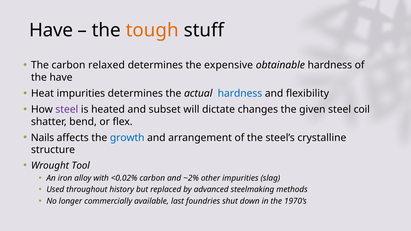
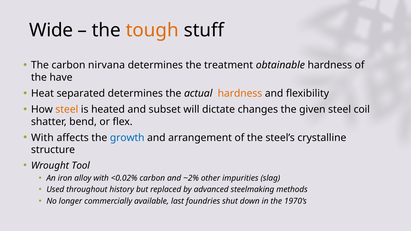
Have at (51, 30): Have -> Wide
relaxed: relaxed -> nirvana
expensive: expensive -> treatment
Heat impurities: impurities -> separated
hardness at (240, 94) colour: blue -> orange
steel at (67, 110) colour: purple -> orange
Nails at (43, 138): Nails -> With
